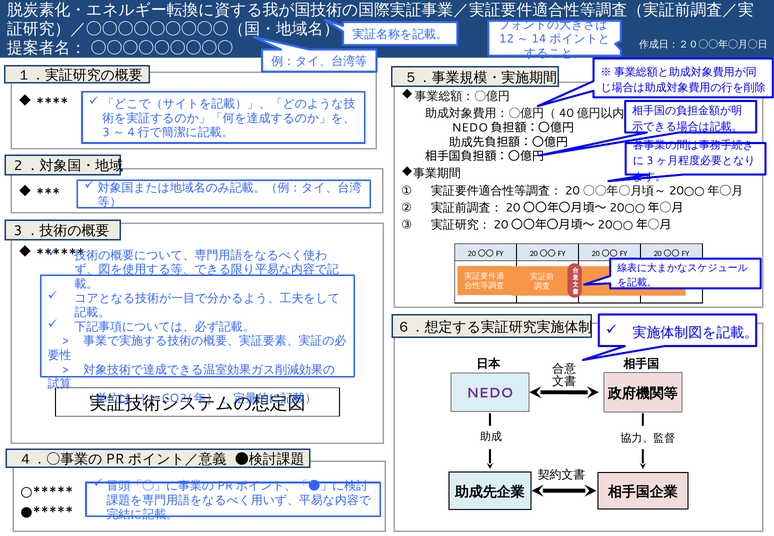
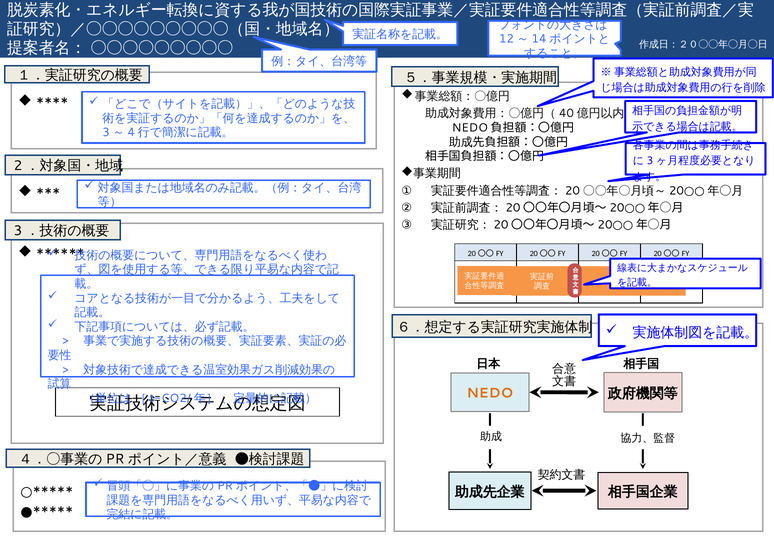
NEDO colour: purple -> orange
